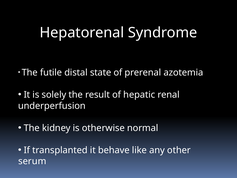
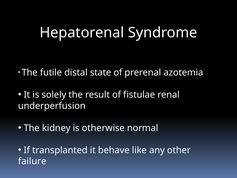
hepatic: hepatic -> fistulae
serum: serum -> failure
